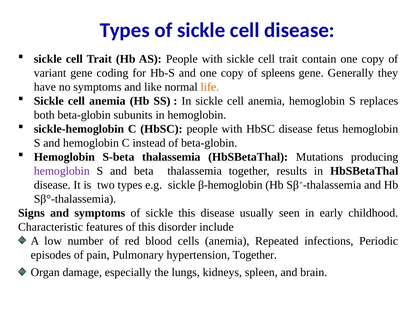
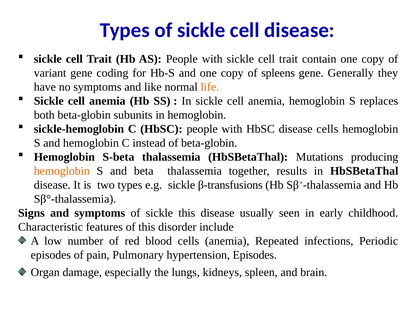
disease fetus: fetus -> cells
hemoglobin at (62, 171) colour: purple -> orange
β-hemoglobin: β-hemoglobin -> β-transfusions
hypertension Together: Together -> Episodes
